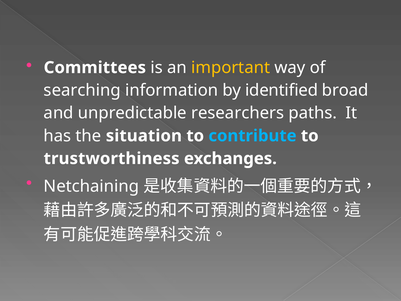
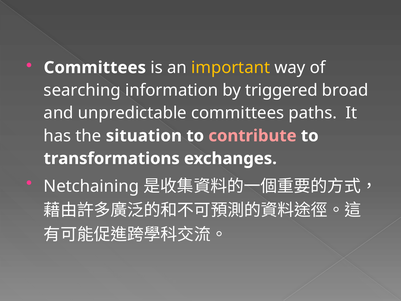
identified: identified -> triggered
unpredictable researchers: researchers -> committees
contribute colour: light blue -> pink
trustworthiness: trustworthiness -> transformations
